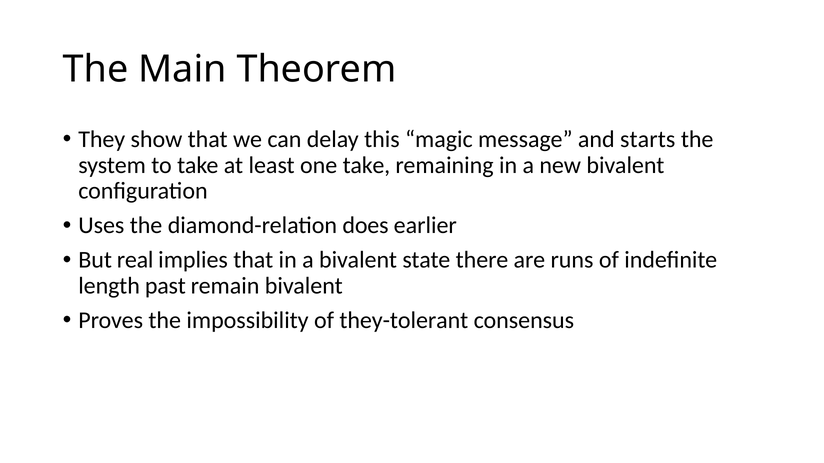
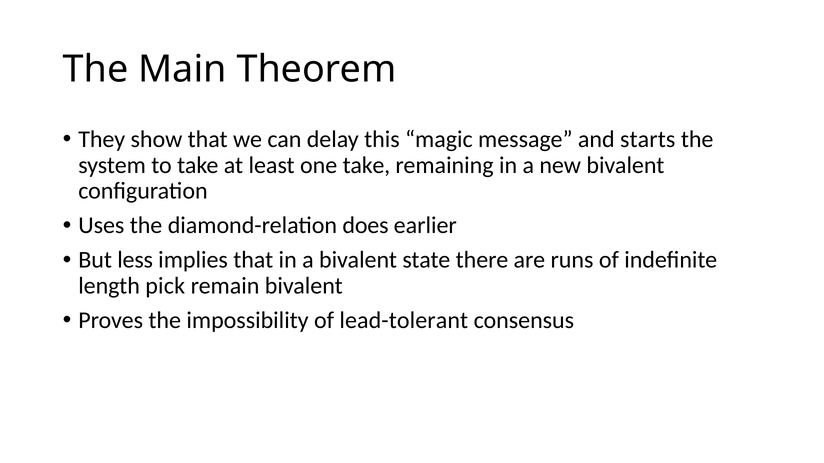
real: real -> less
past: past -> pick
they-tolerant: they-tolerant -> lead-tolerant
